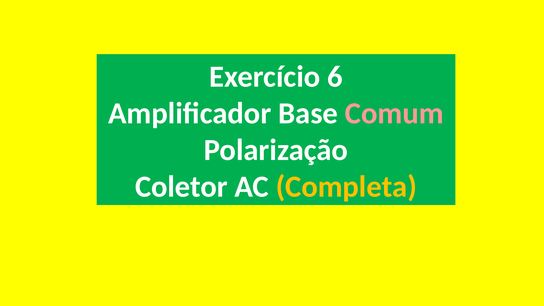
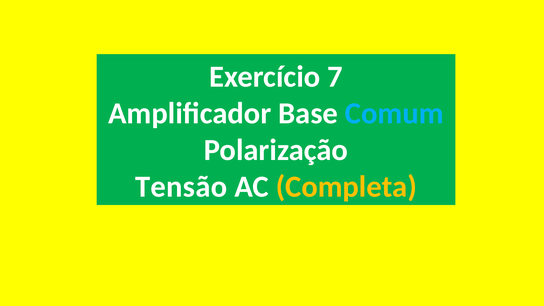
6: 6 -> 7
Comum colour: pink -> light blue
Coletor: Coletor -> Tensão
